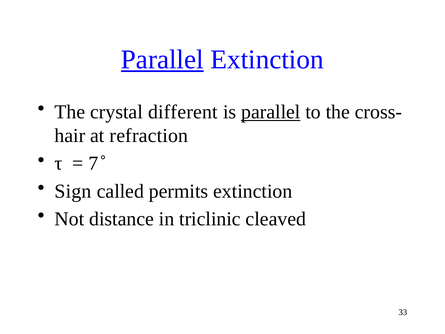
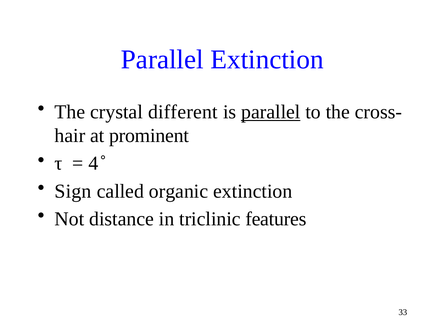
Parallel at (162, 59) underline: present -> none
refraction: refraction -> prominent
7: 7 -> 4
permits: permits -> organic
cleaved: cleaved -> features
